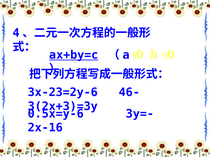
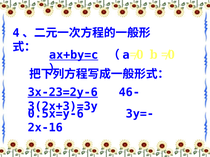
3x-23=2y-6 underline: none -> present
